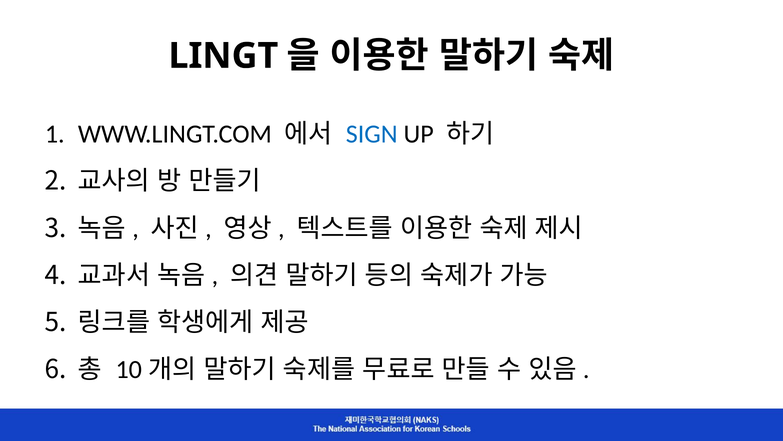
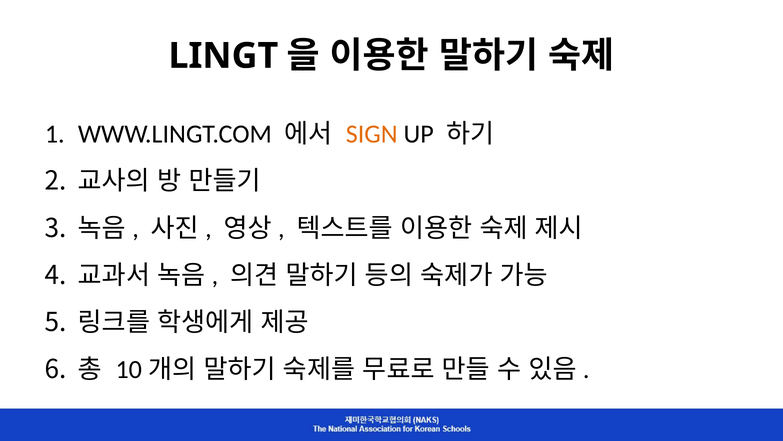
SIGN colour: blue -> orange
